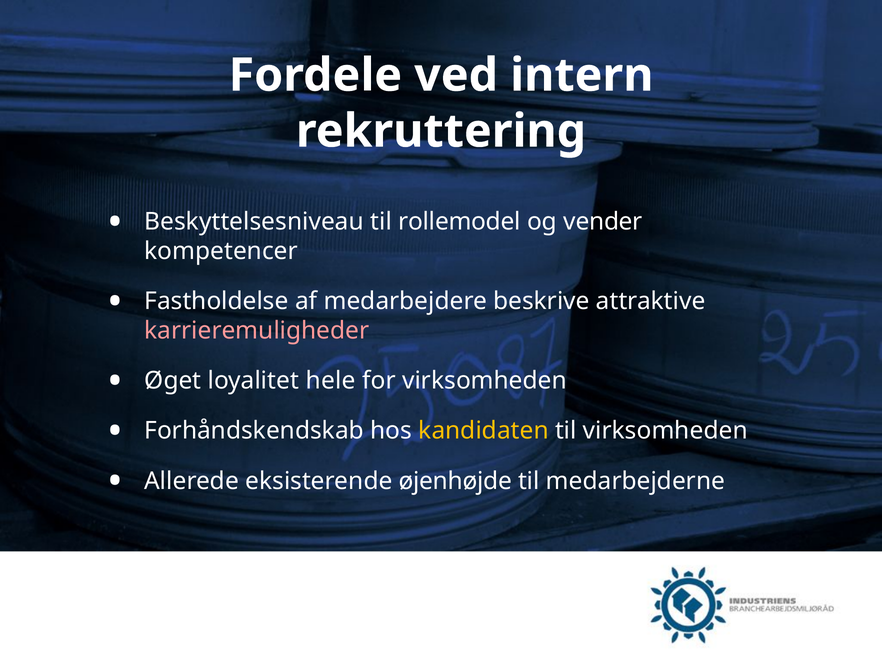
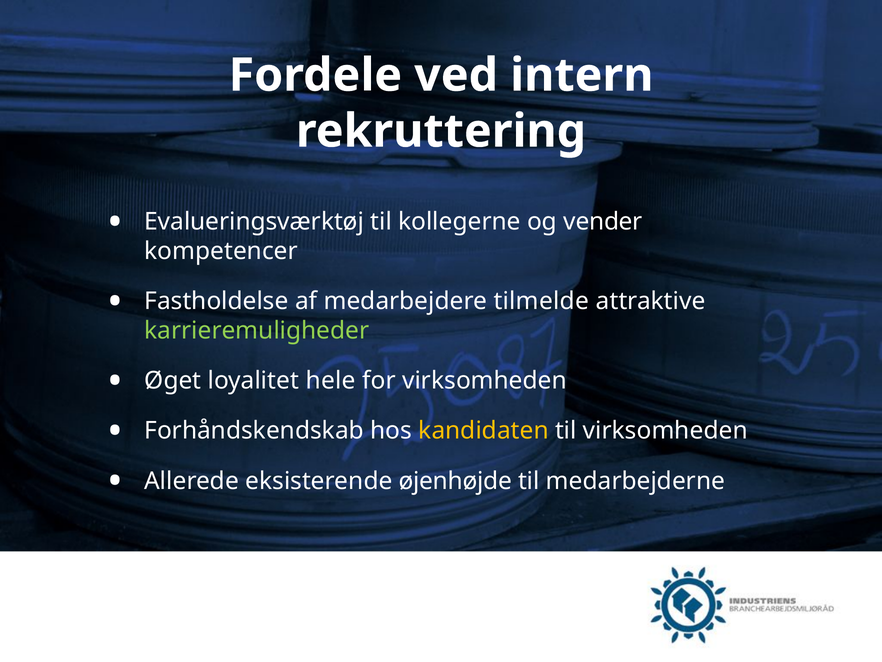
Beskyttelsesniveau: Beskyttelsesniveau -> Evalueringsværktøj
rollemodel: rollemodel -> kollegerne
beskrive: beskrive -> tilmelde
karrieremuligheder colour: pink -> light green
